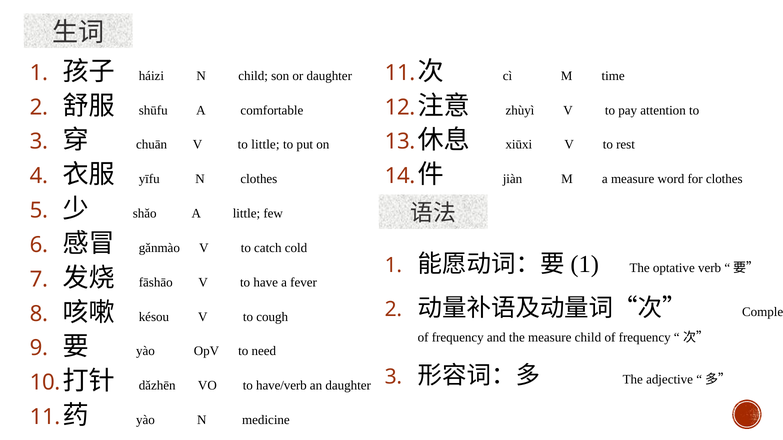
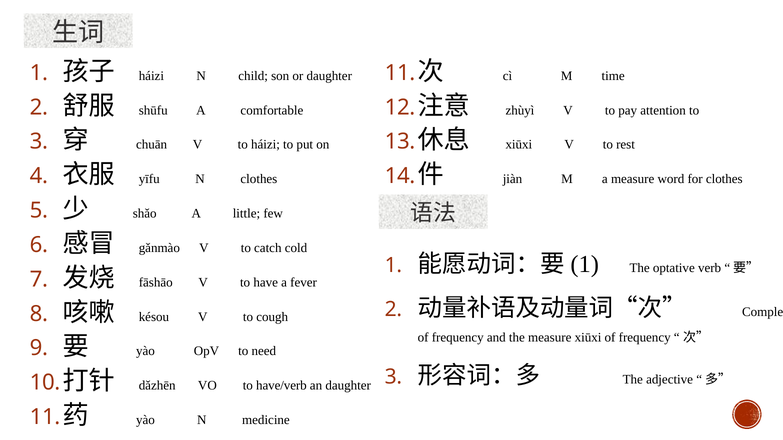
to little: little -> háizi
measure child: child -> xiūxi
